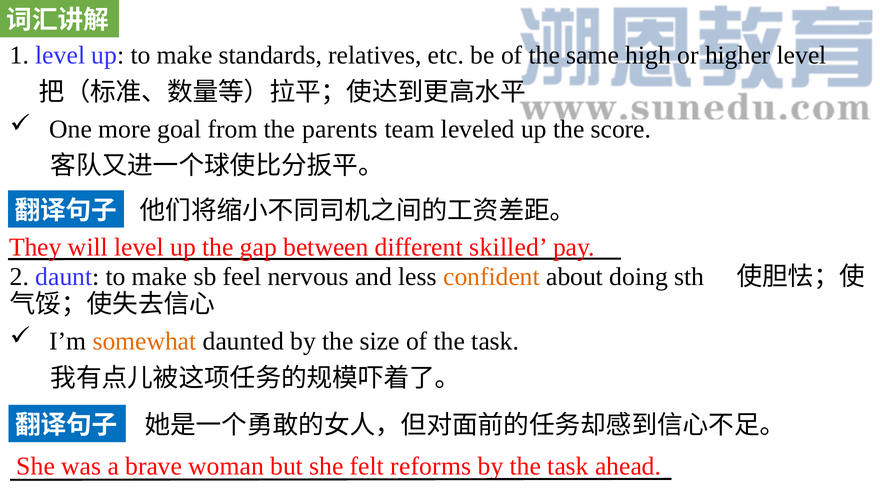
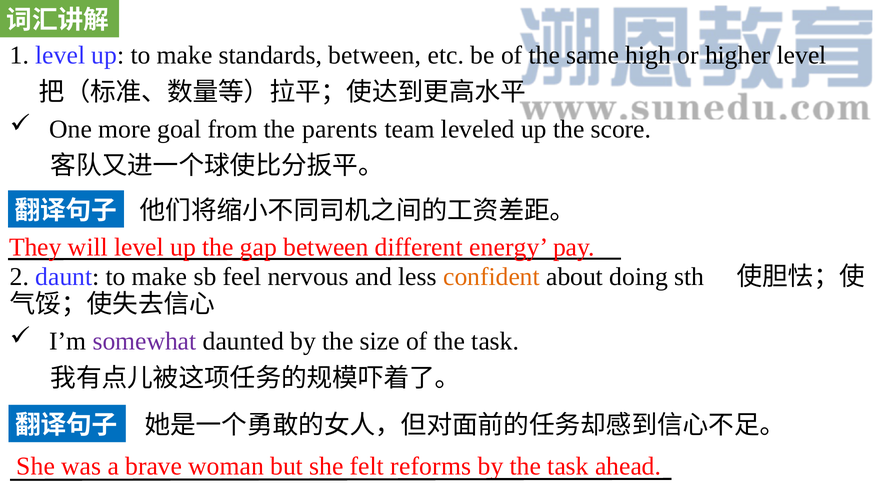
standards relatives: relatives -> between
skilled: skilled -> energy
somewhat colour: orange -> purple
